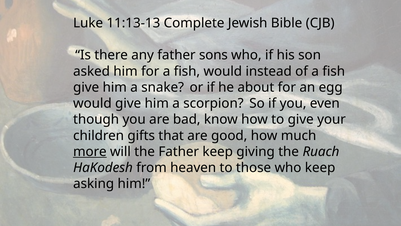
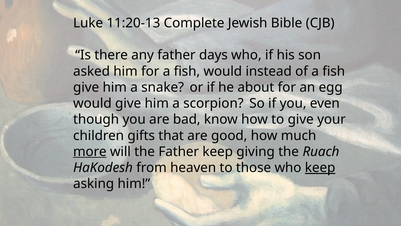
11:13-13: 11:13-13 -> 11:20-13
sons: sons -> days
keep at (320, 167) underline: none -> present
